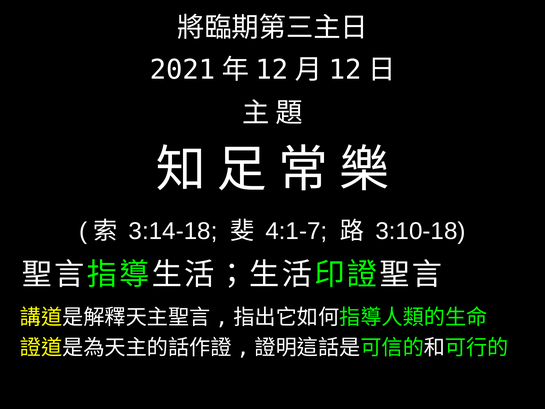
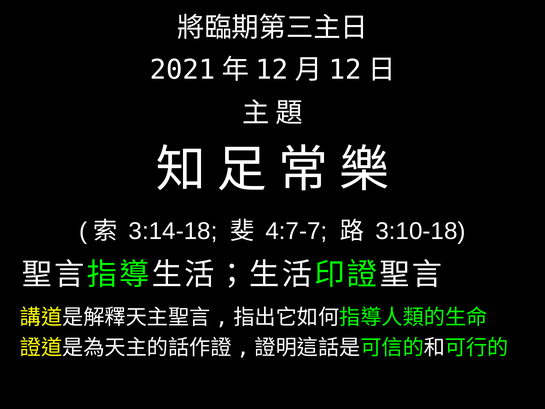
4:1-7: 4:1-7 -> 4:7-7
